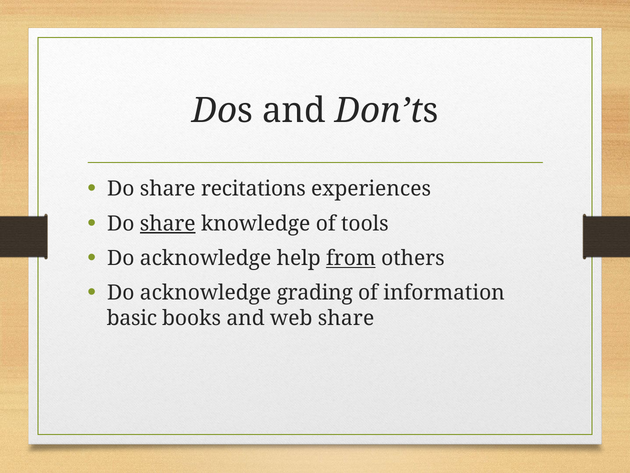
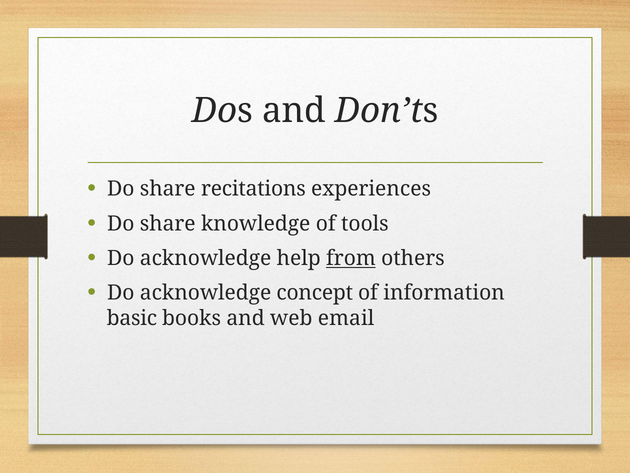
share at (168, 223) underline: present -> none
grading: grading -> concept
web share: share -> email
